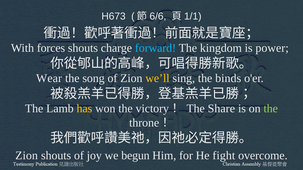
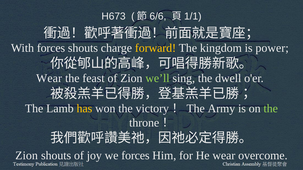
forward colour: light blue -> yellow
song: song -> feast
we’ll colour: yellow -> light green
binds: binds -> dwell
Share: Share -> Army
we begun: begun -> forces
He fight: fight -> wear
